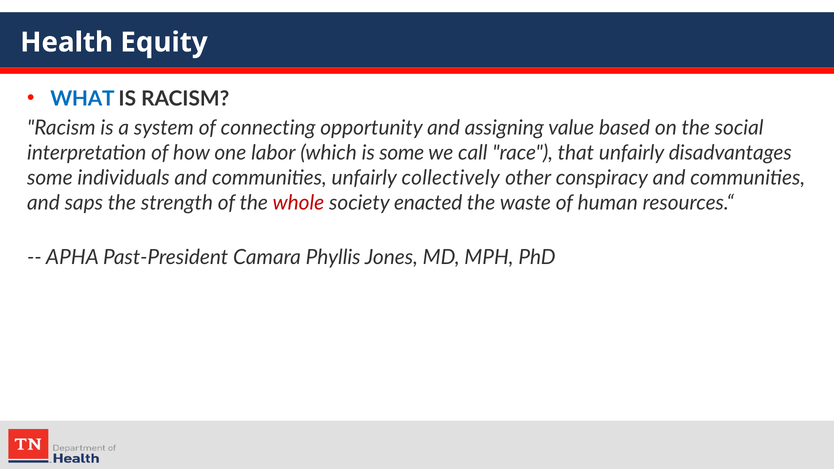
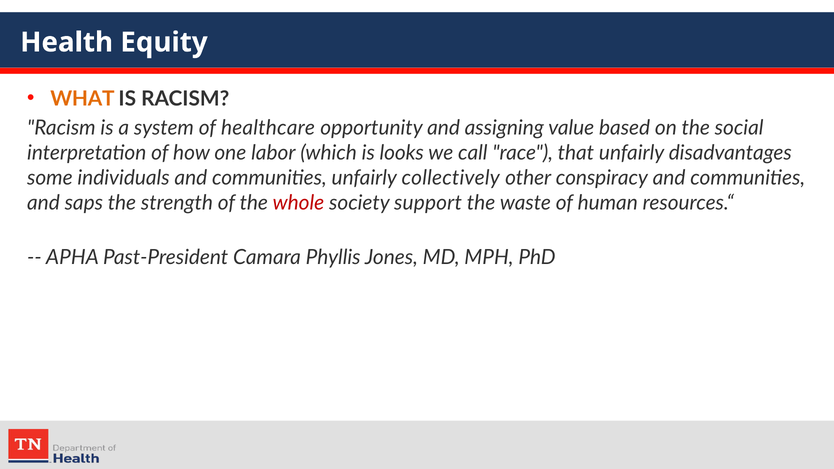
WHAT colour: blue -> orange
connecting: connecting -> healthcare
is some: some -> looks
enacted: enacted -> support
